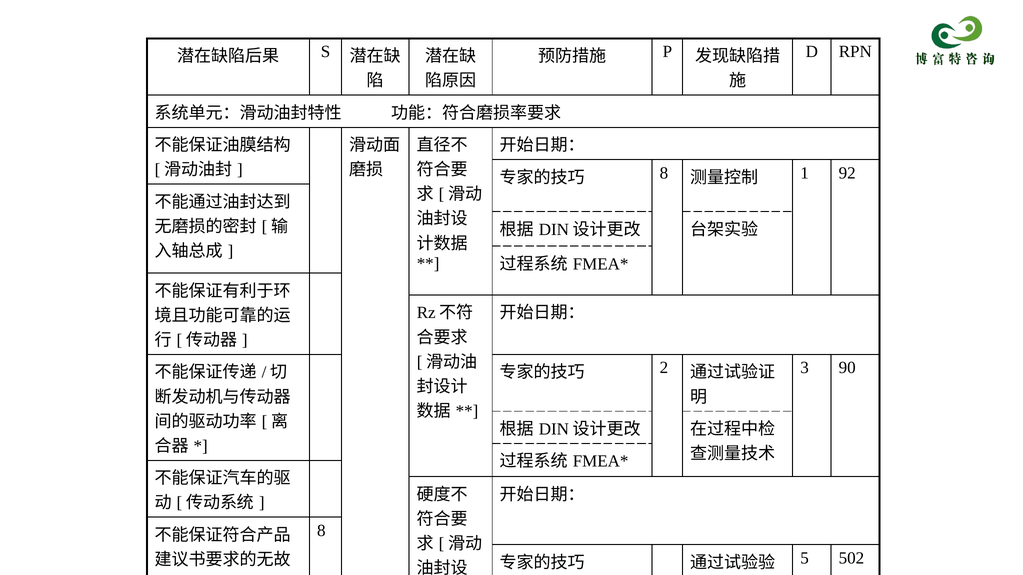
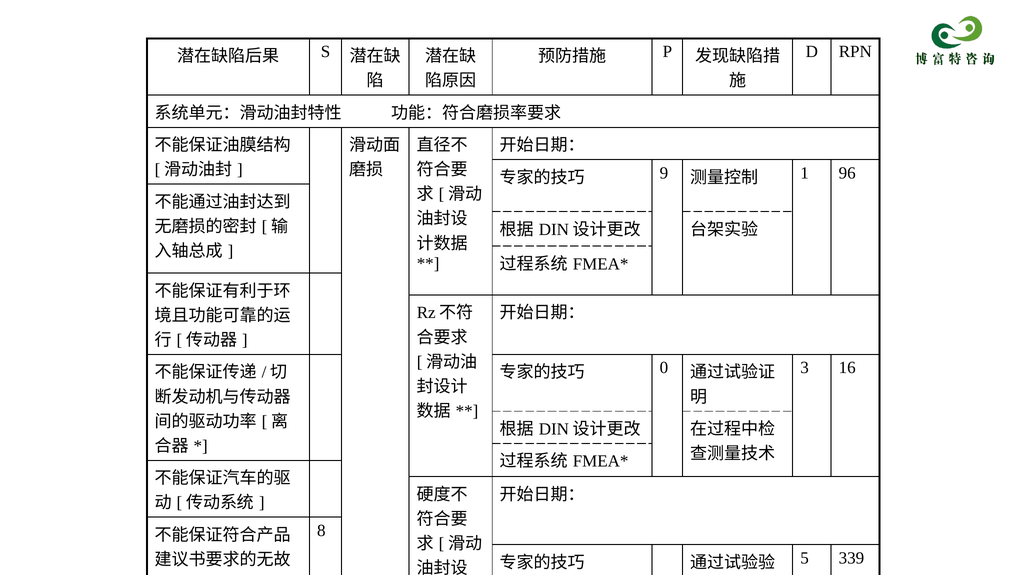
8 at (664, 173): 8 -> 9
92: 92 -> 96
90: 90 -> 16
2: 2 -> 0
502: 502 -> 339
